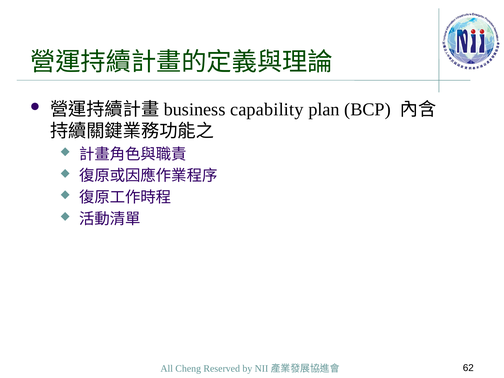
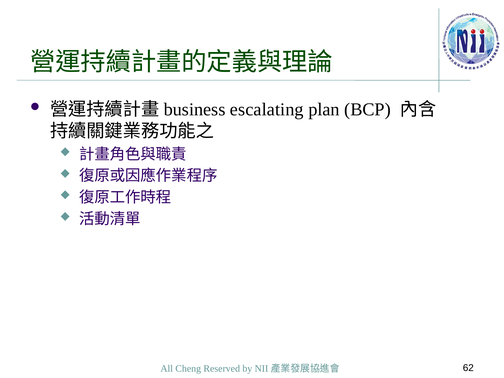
capability: capability -> escalating
